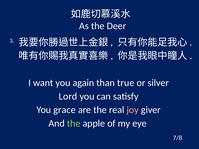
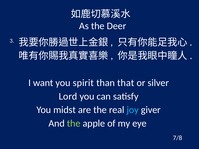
again: again -> spirit
true: true -> that
grace: grace -> midst
joy colour: pink -> light blue
